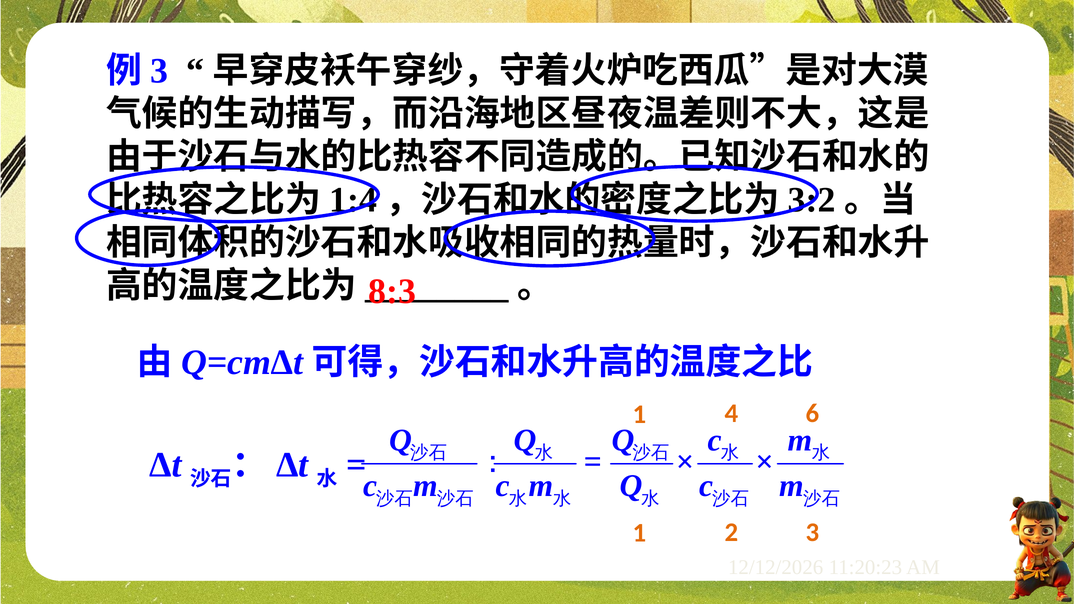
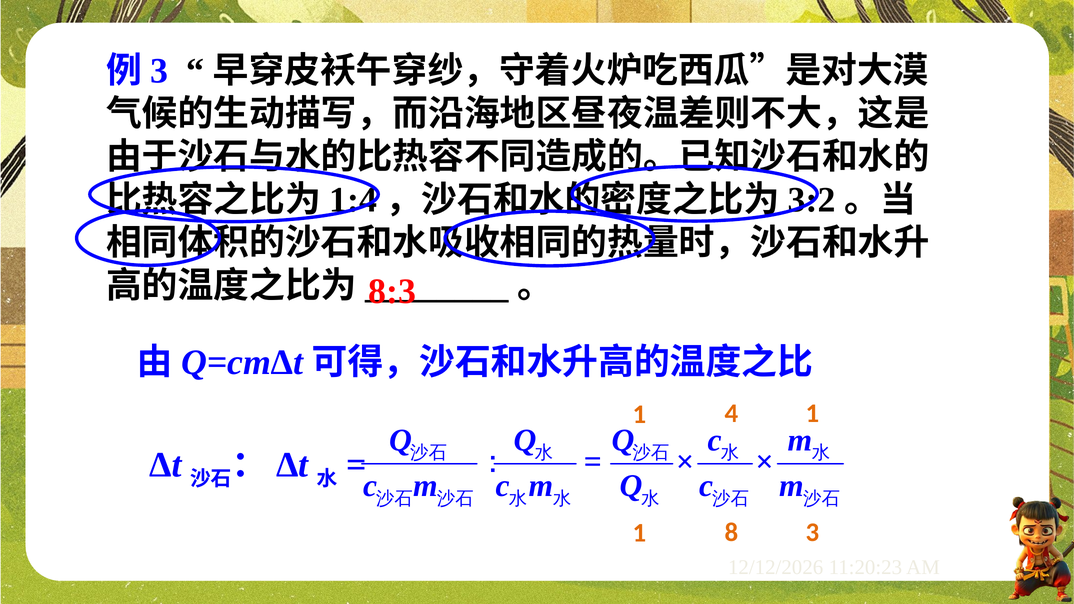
4 6: 6 -> 1
2: 2 -> 8
